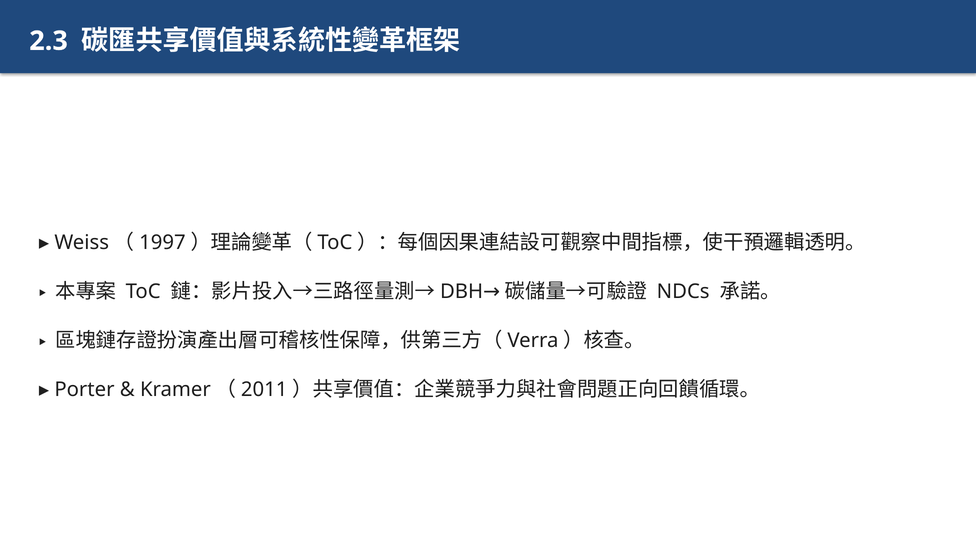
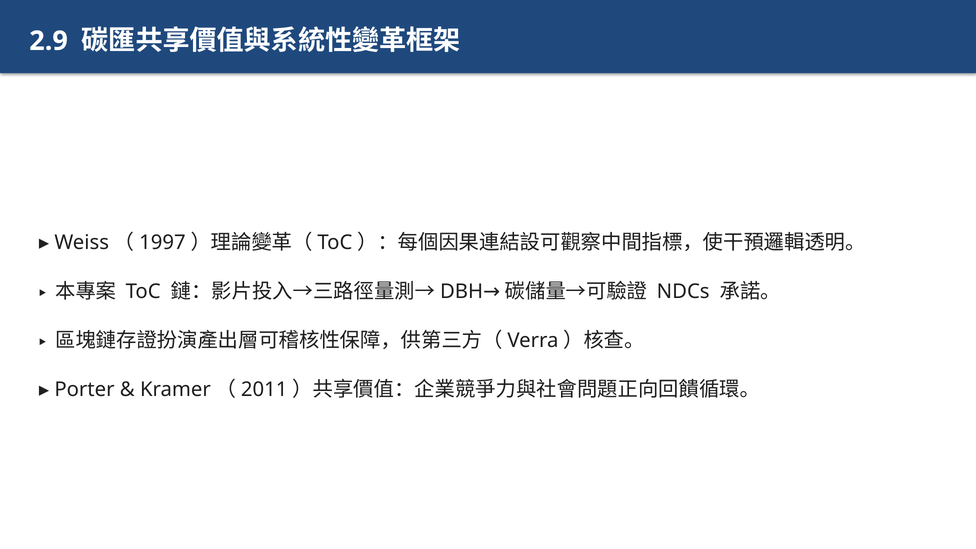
2.3: 2.3 -> 2.9
